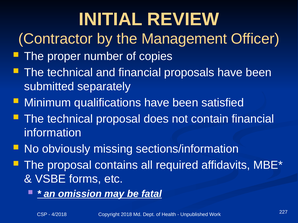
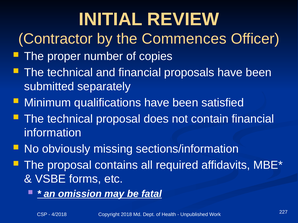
Management: Management -> Commences
